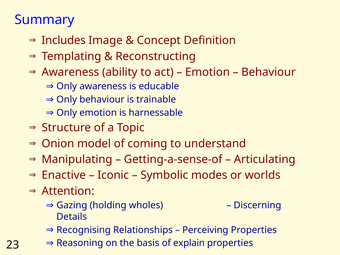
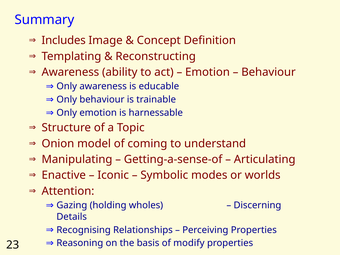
explain: explain -> modify
